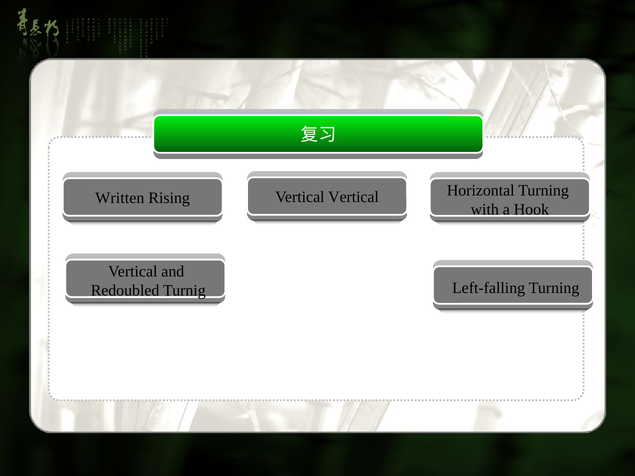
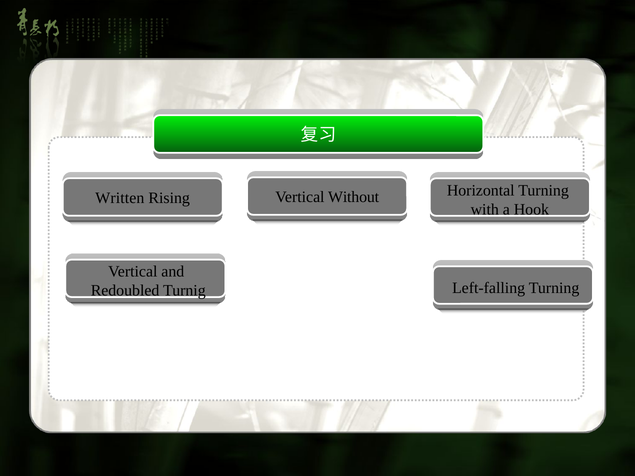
Vertical Vertical: Vertical -> Without
